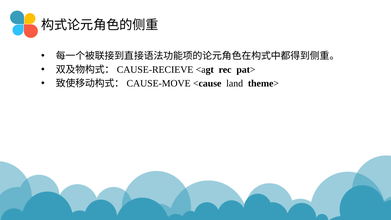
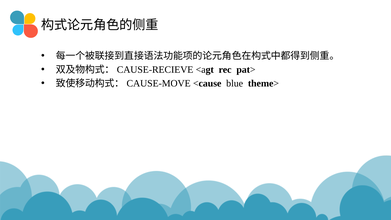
land: land -> blue
